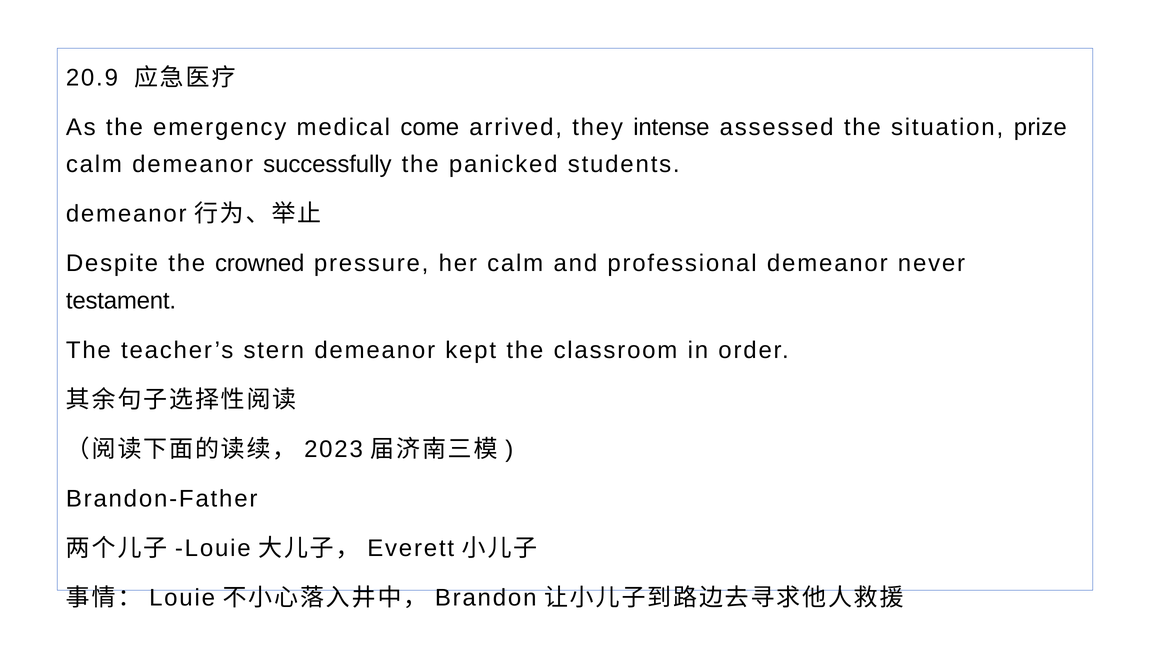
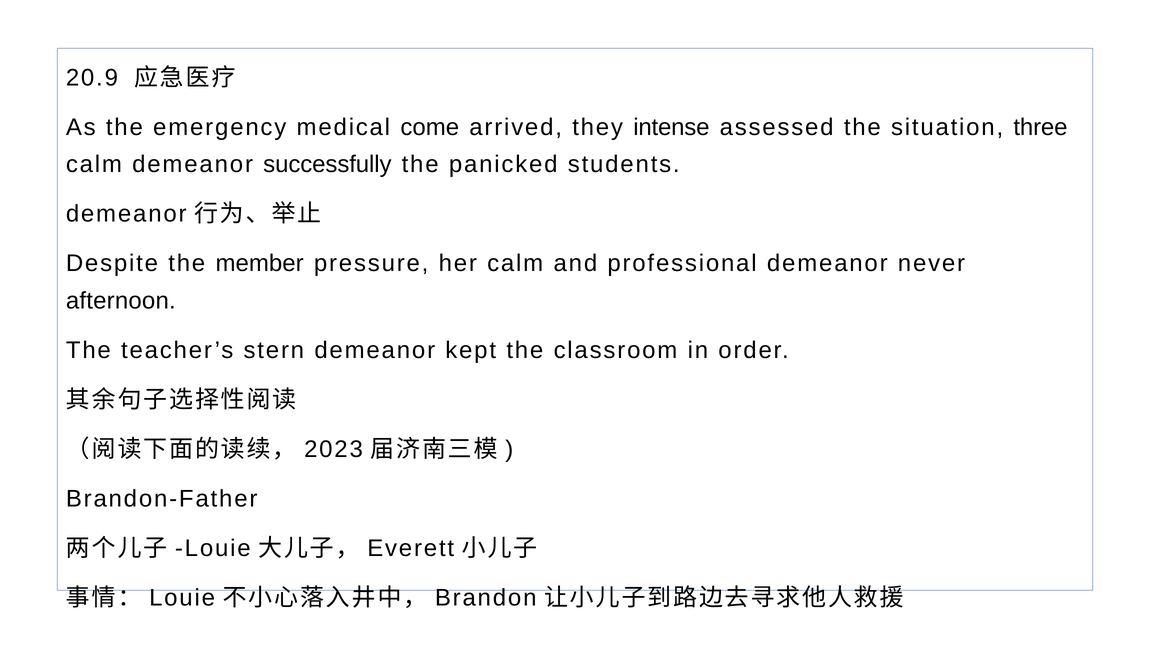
prize: prize -> three
crowned: crowned -> member
testament: testament -> afternoon
